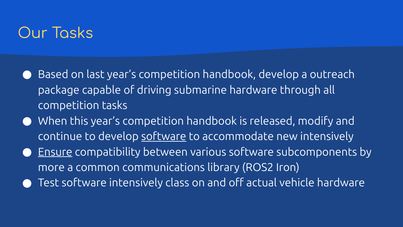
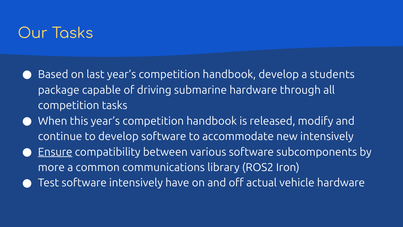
outreach: outreach -> students
software at (164, 136) underline: present -> none
class: class -> have
